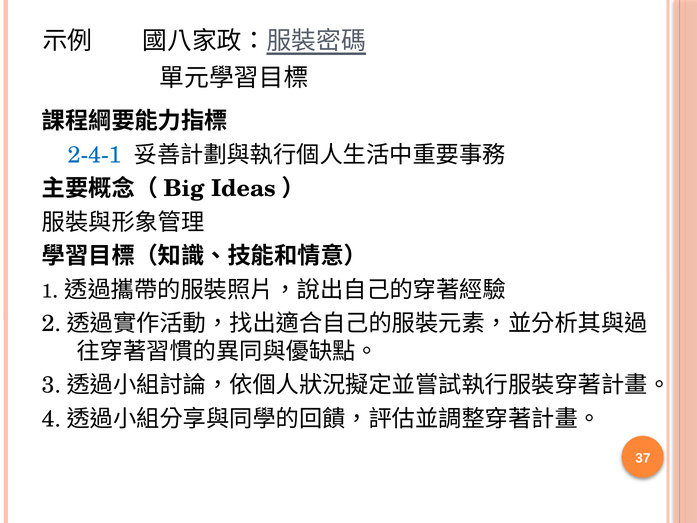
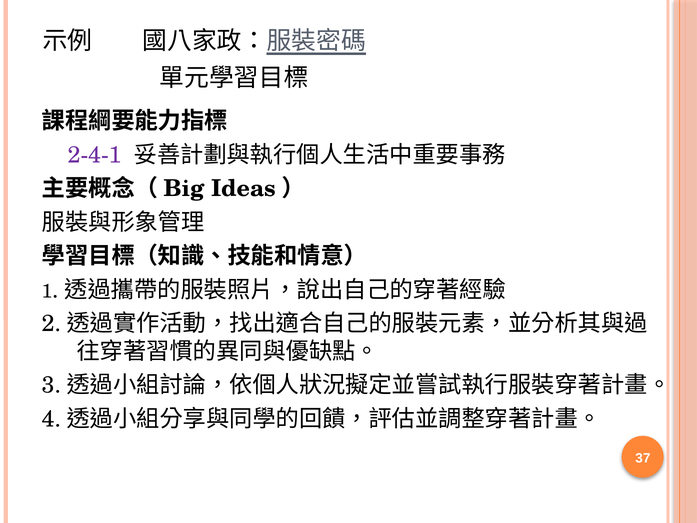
2-4-1 colour: blue -> purple
